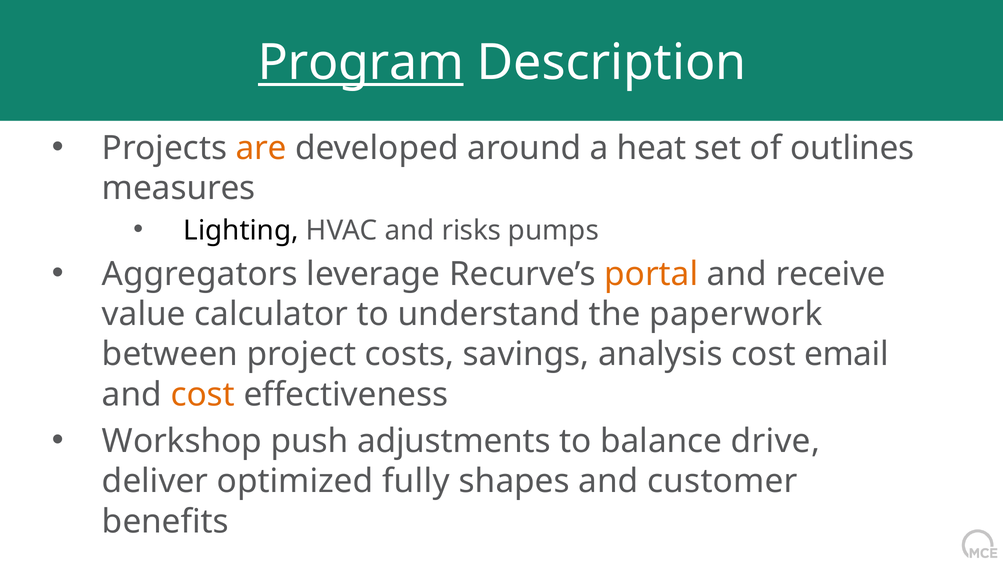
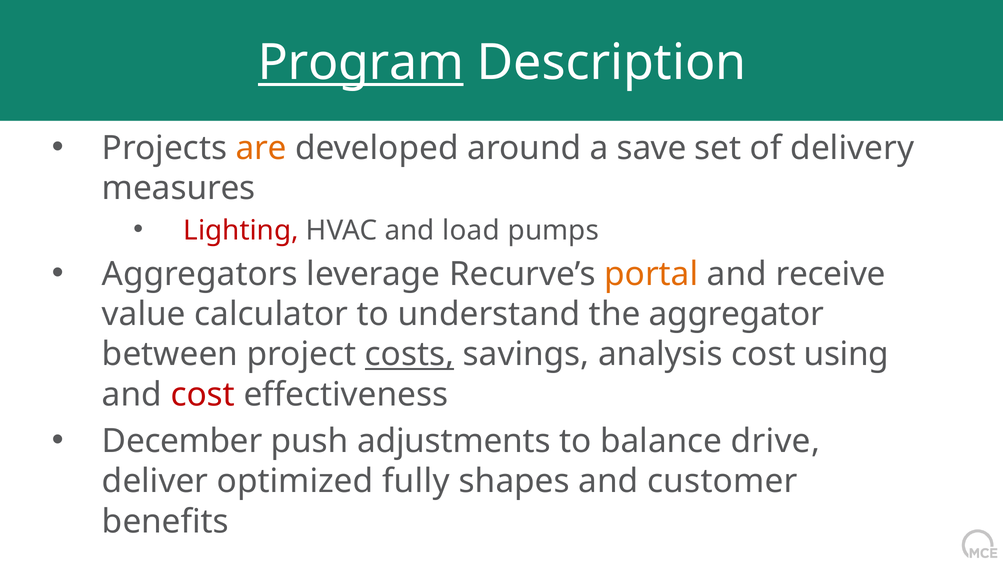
heat: heat -> save
outlines: outlines -> delivery
Lighting colour: black -> red
risks: risks -> load
paperwork: paperwork -> aggregator
costs underline: none -> present
email: email -> using
cost at (203, 395) colour: orange -> red
Workshop: Workshop -> December
